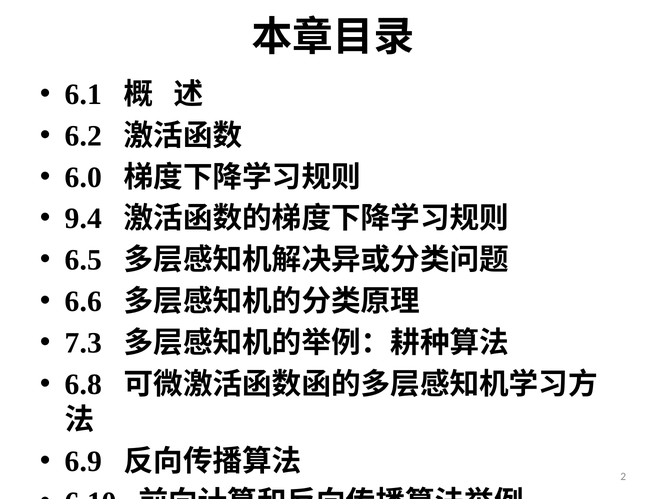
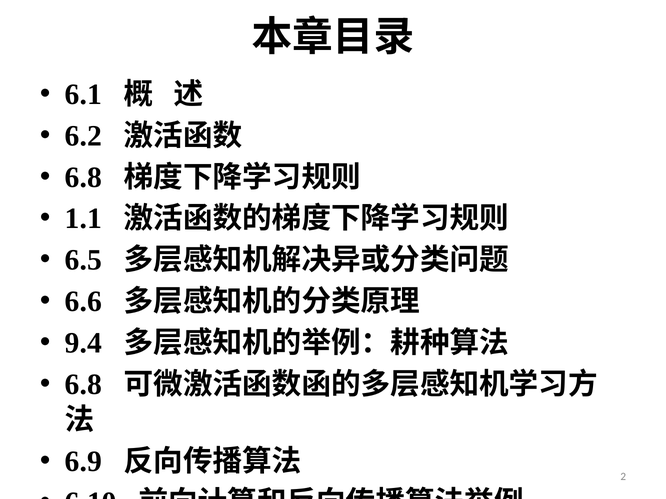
6.0 at (83, 177): 6.0 -> 6.8
9.4: 9.4 -> 1.1
7.3: 7.3 -> 9.4
